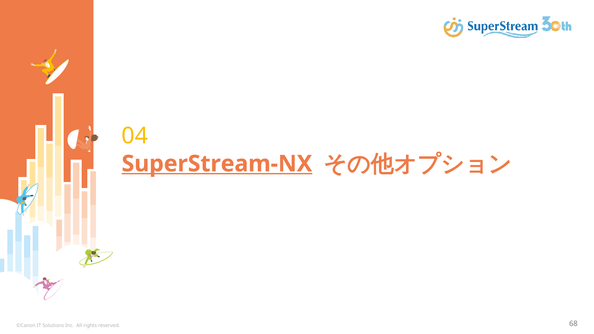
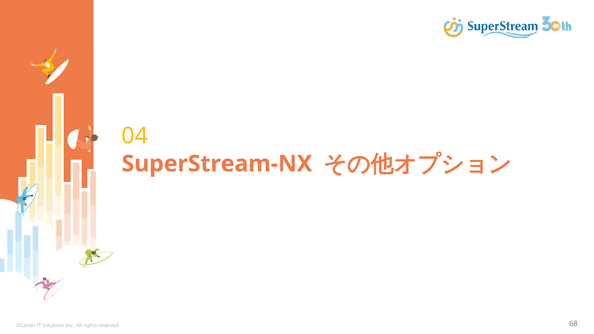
SuperStream-NX underline: present -> none
